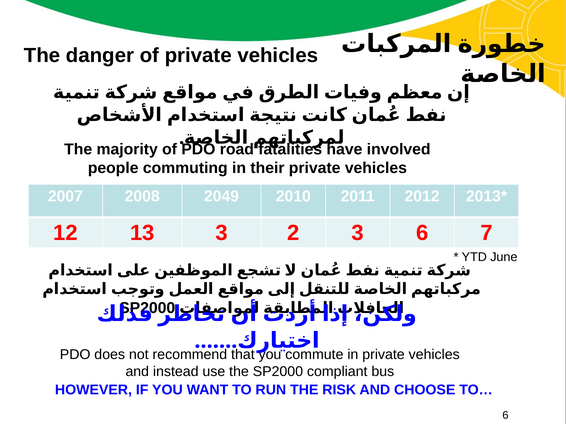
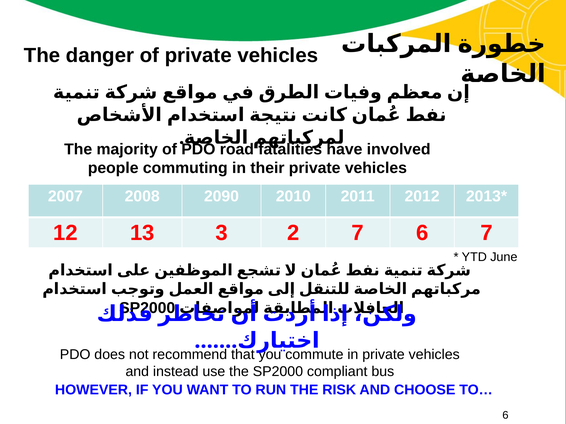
2049: 2049 -> 2090
2 3: 3 -> 7
